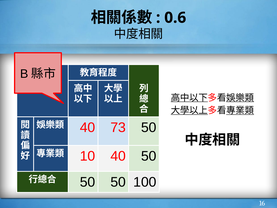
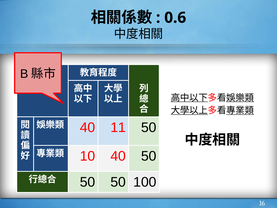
73: 73 -> 11
